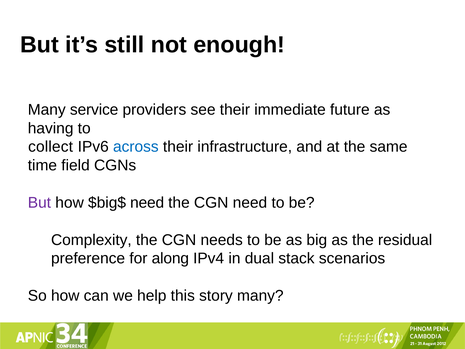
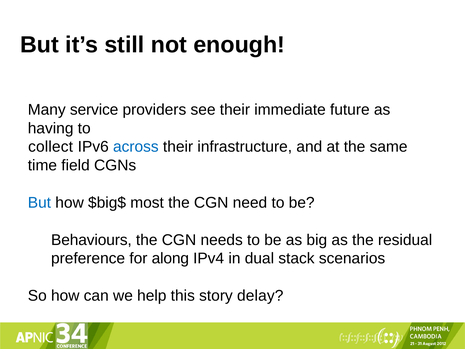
But at (39, 203) colour: purple -> blue
$big$ need: need -> most
Complexity: Complexity -> Behaviours
story many: many -> delay
